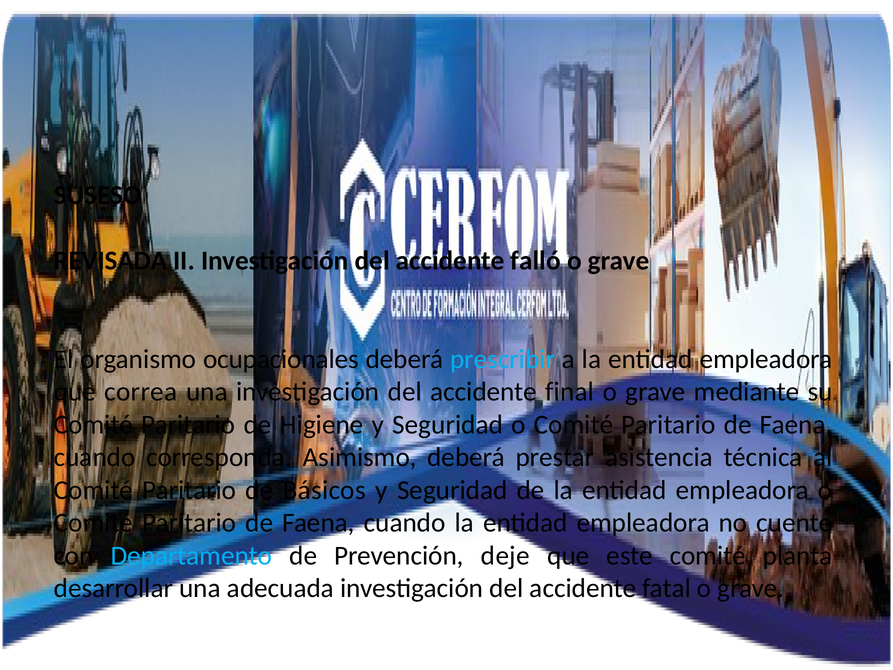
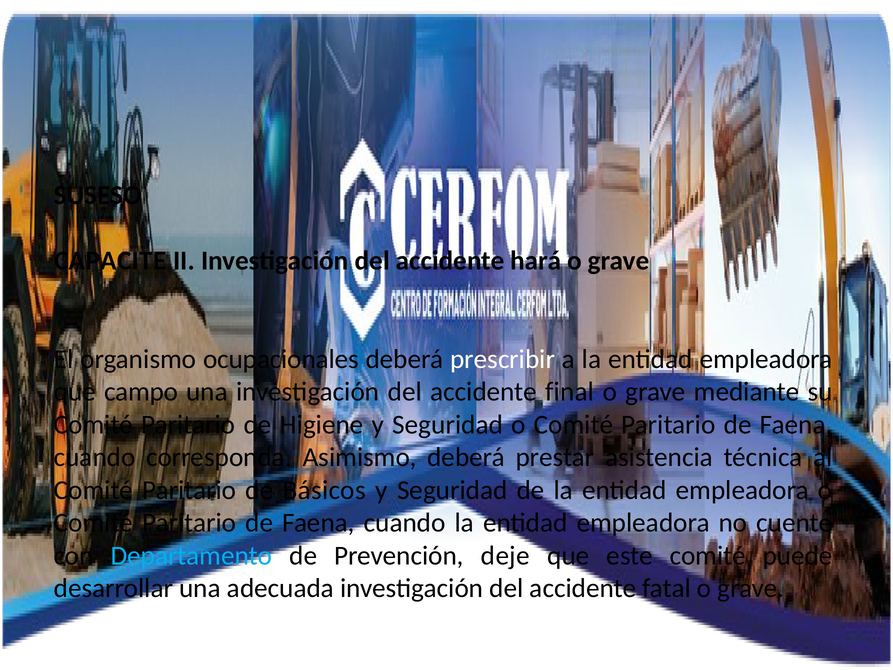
REVISADA: REVISADA -> CAPACITE
falló: falló -> hará
prescribir colour: light blue -> white
correa: correa -> campo
planta: planta -> puede
